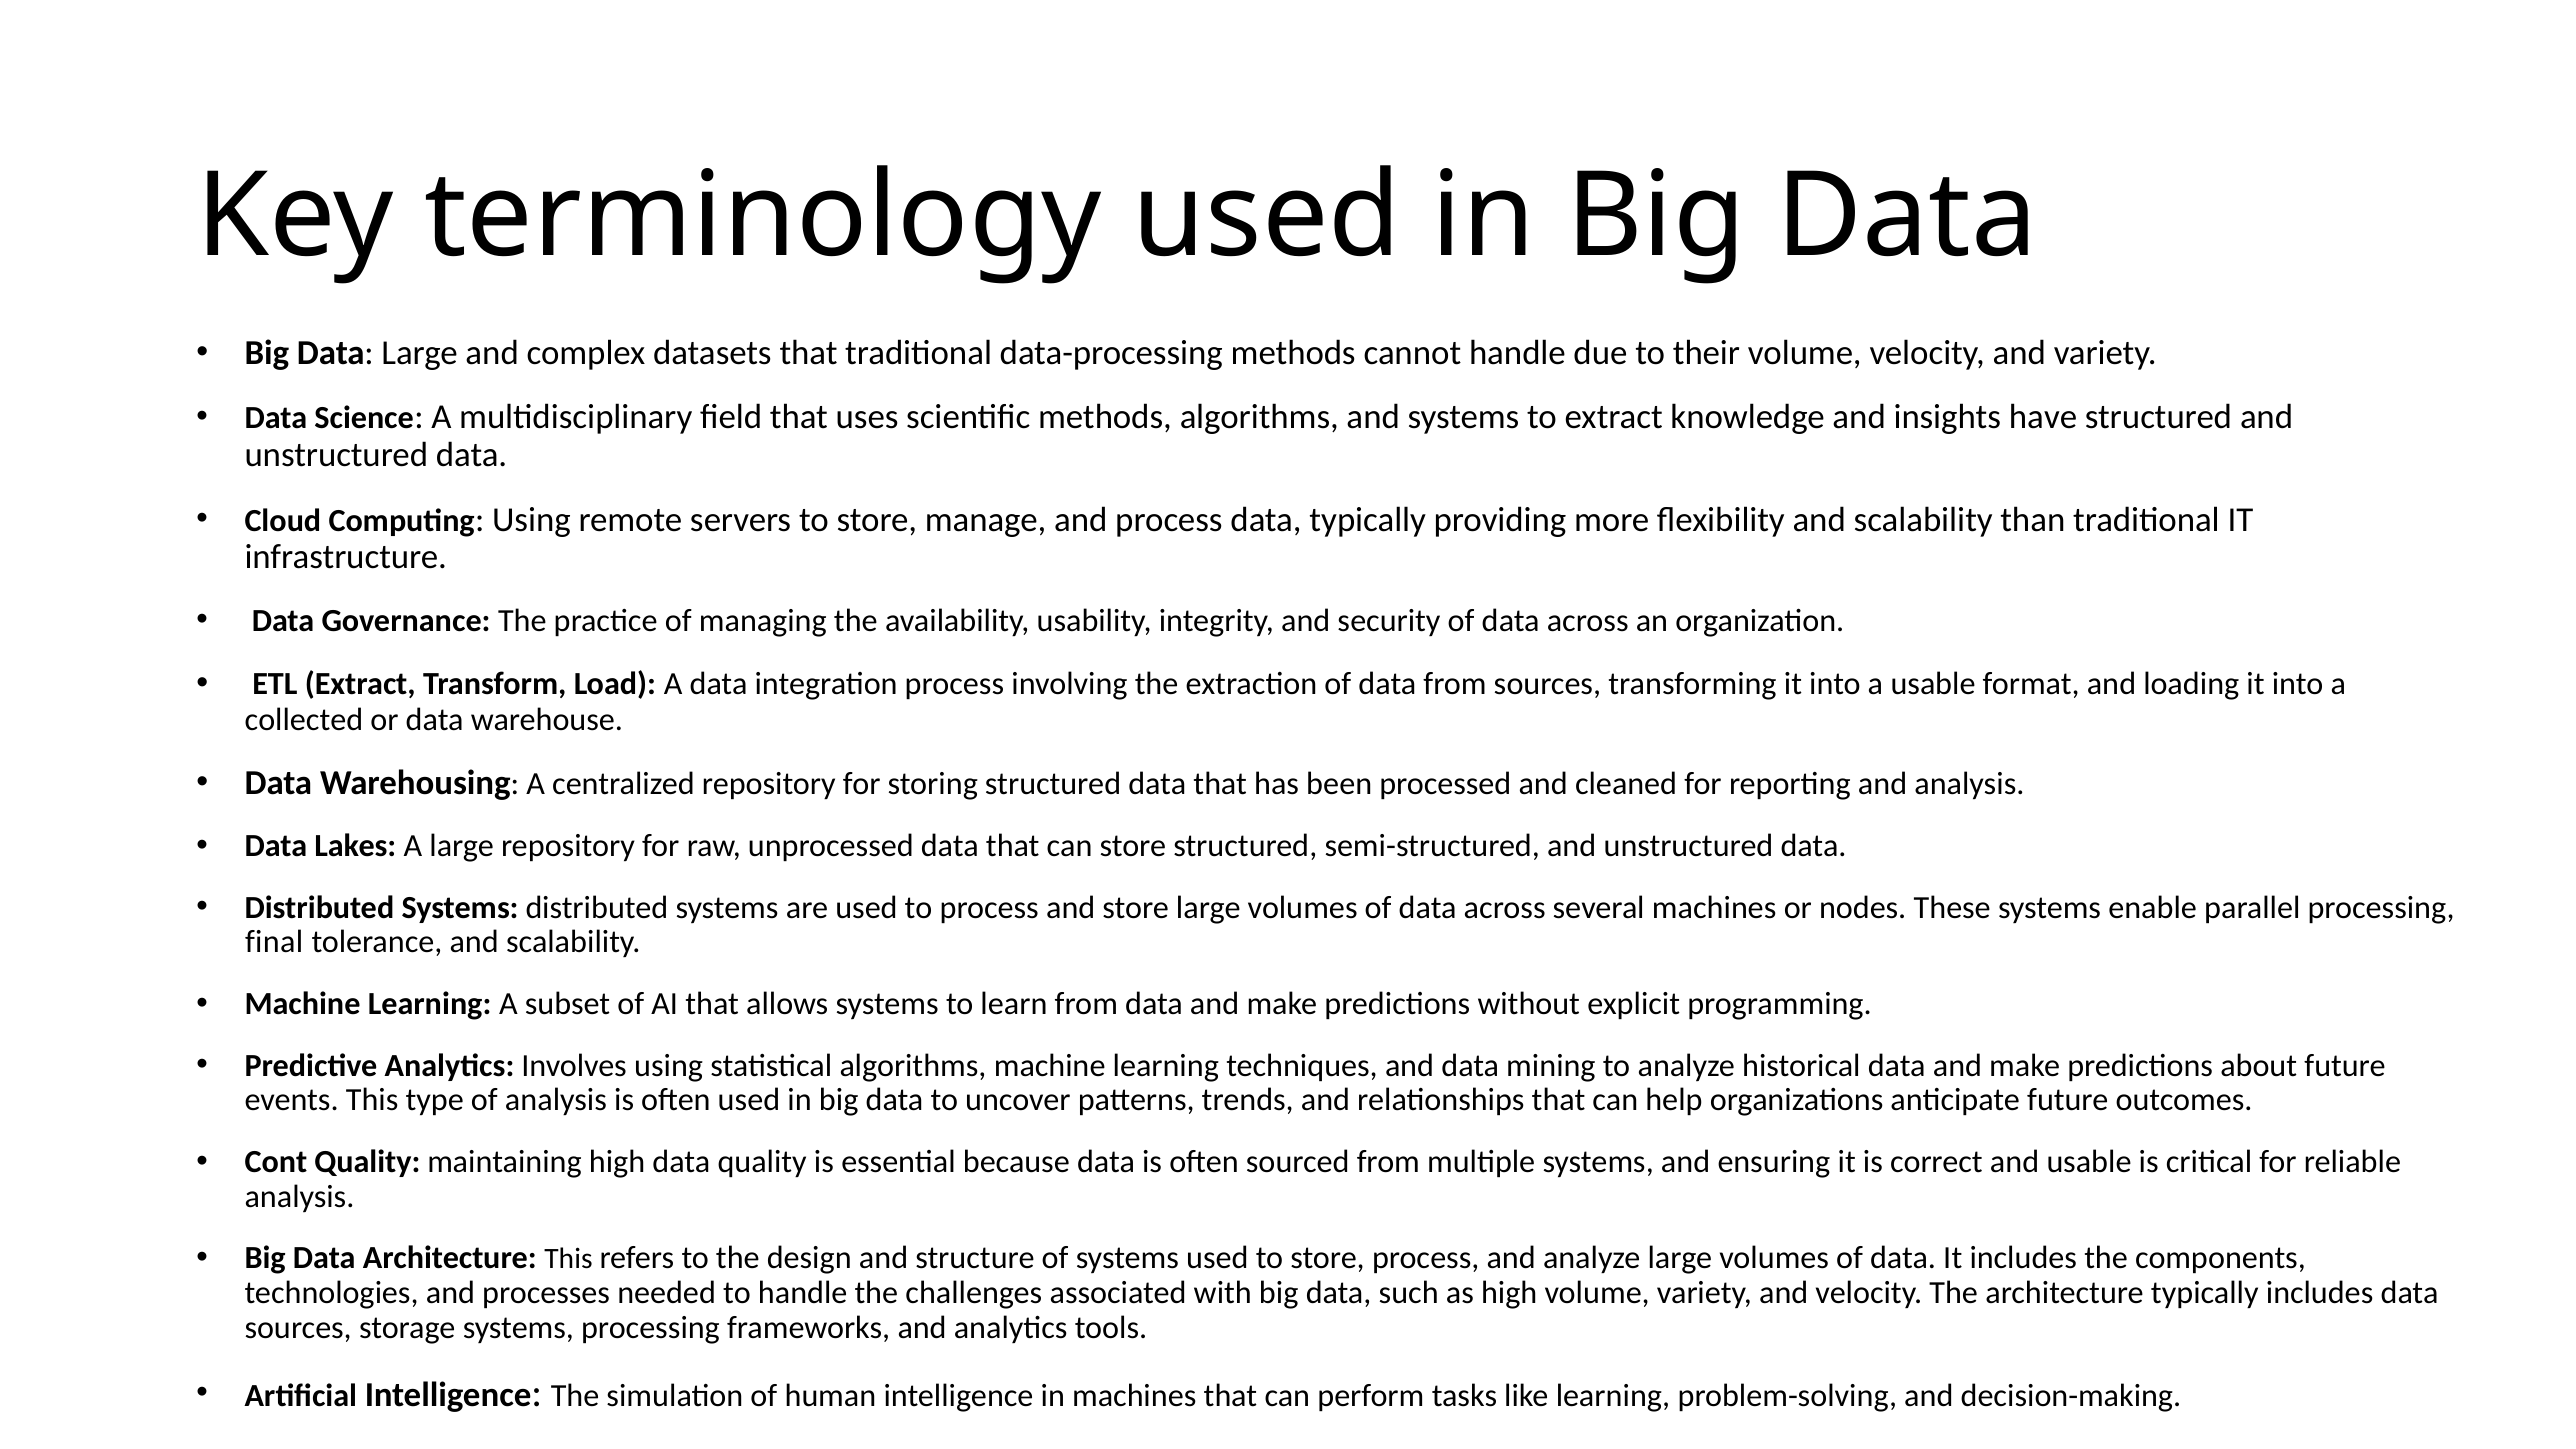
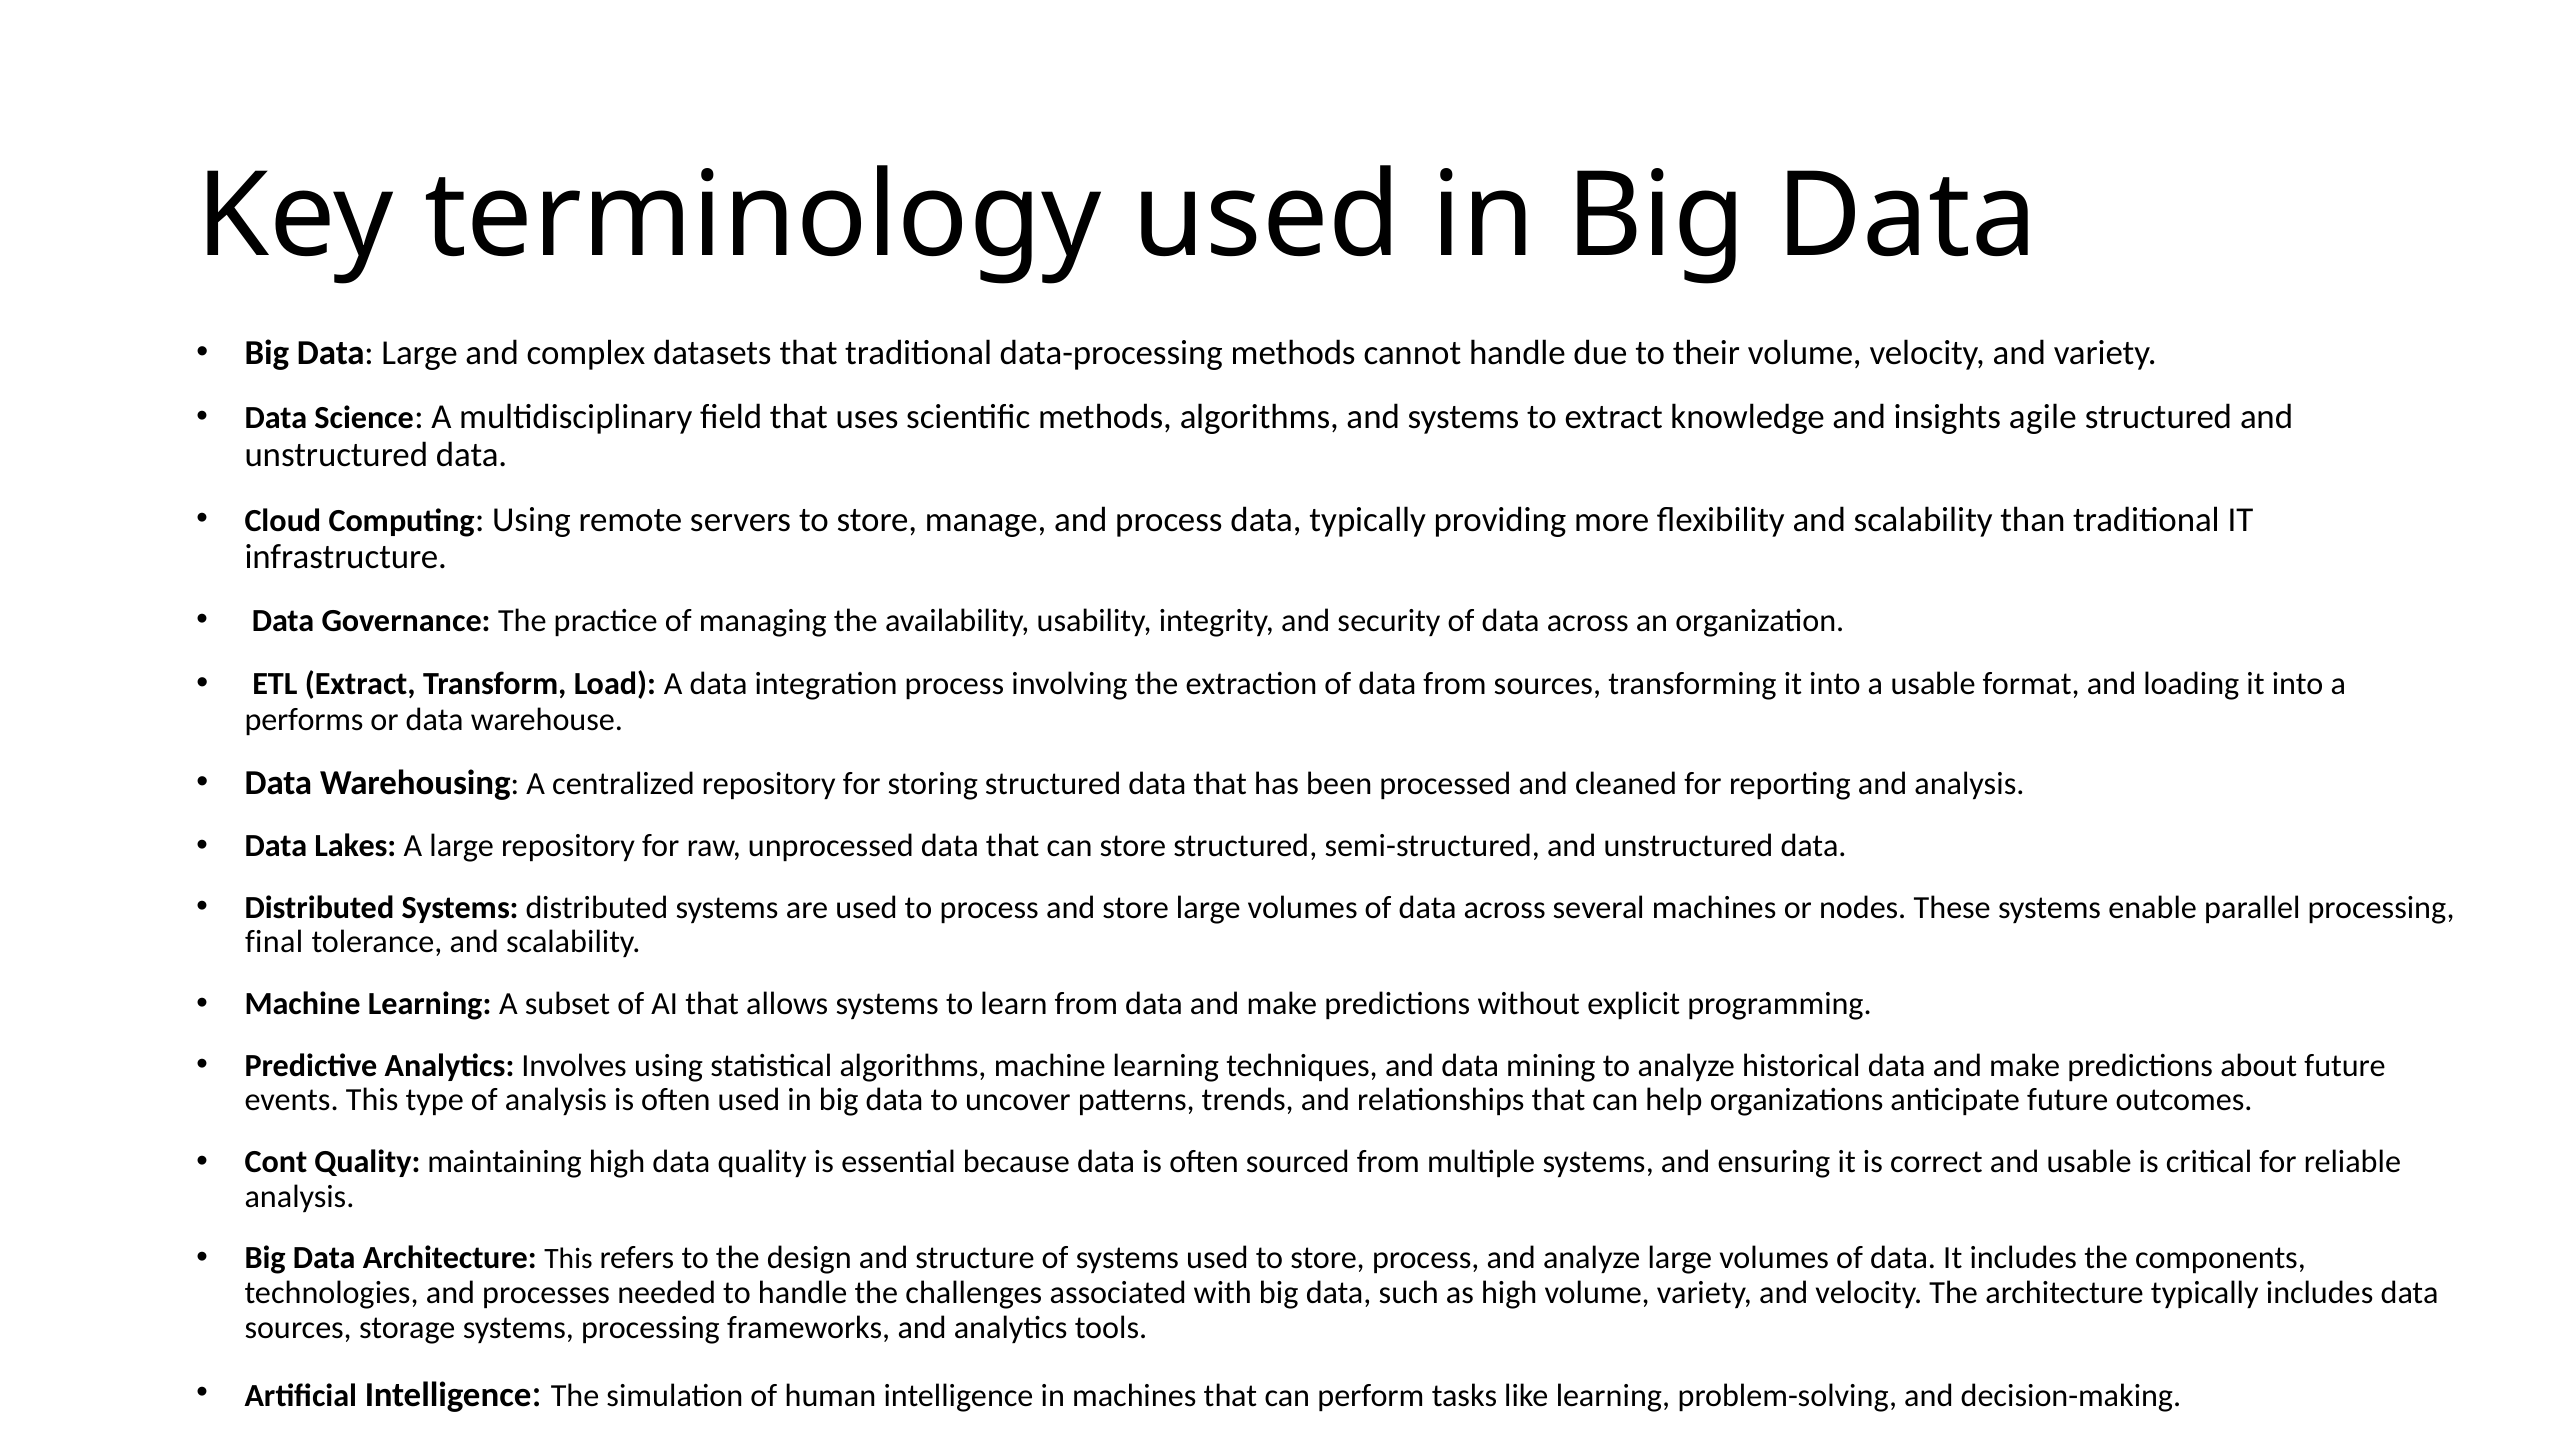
have: have -> agile
collected: collected -> performs
